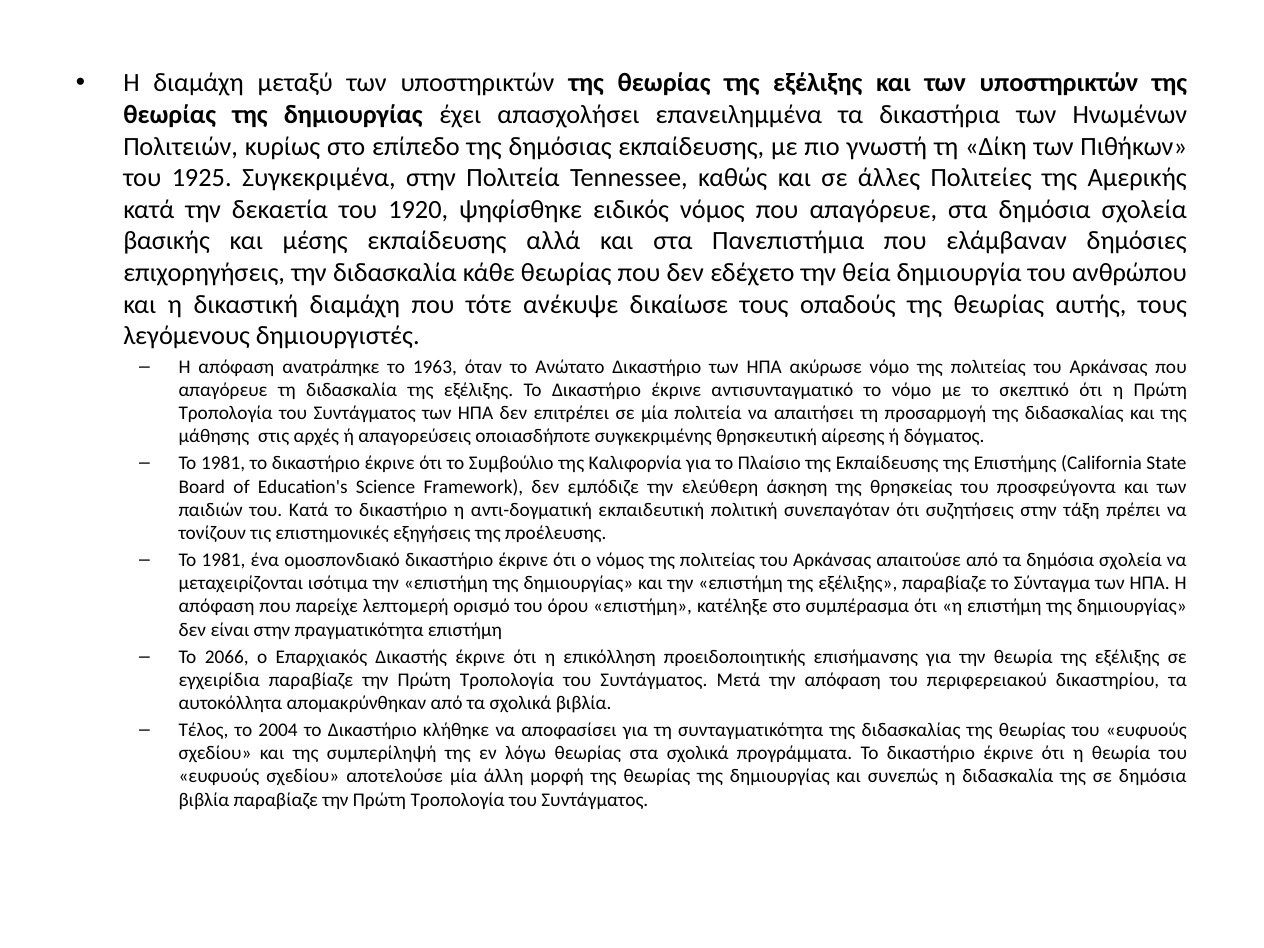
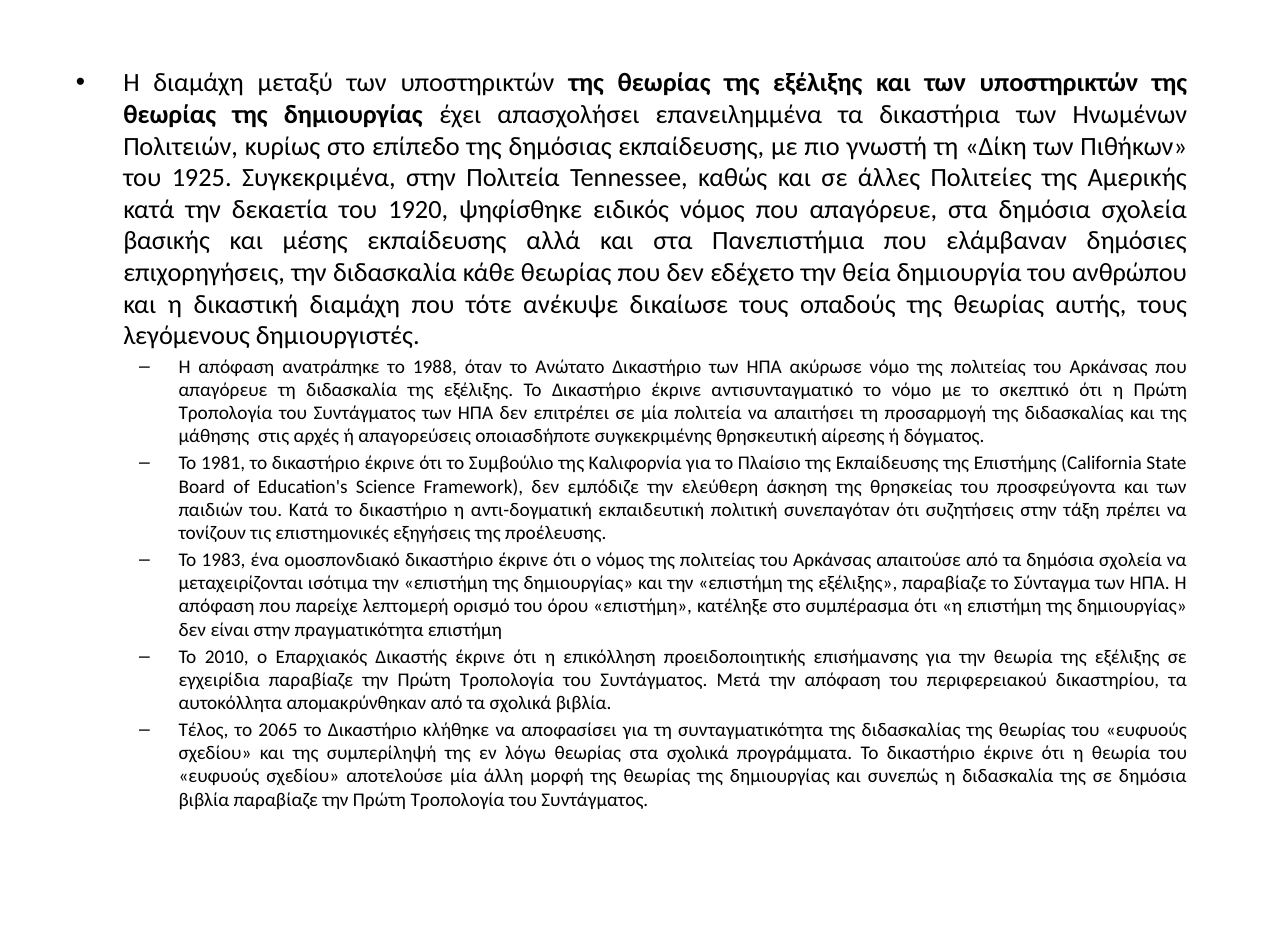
1963: 1963 -> 1988
1981 at (224, 560): 1981 -> 1983
2066: 2066 -> 2010
2004: 2004 -> 2065
